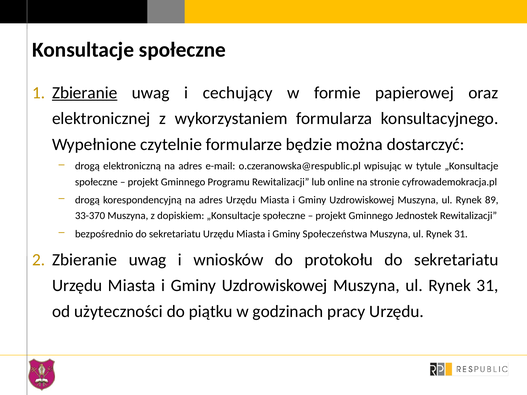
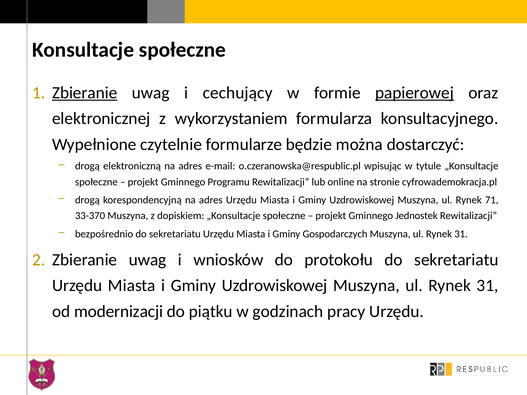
papierowej underline: none -> present
89: 89 -> 71
Społeczeństwa: Społeczeństwa -> Gospodarczych
użyteczności: użyteczności -> modernizacji
